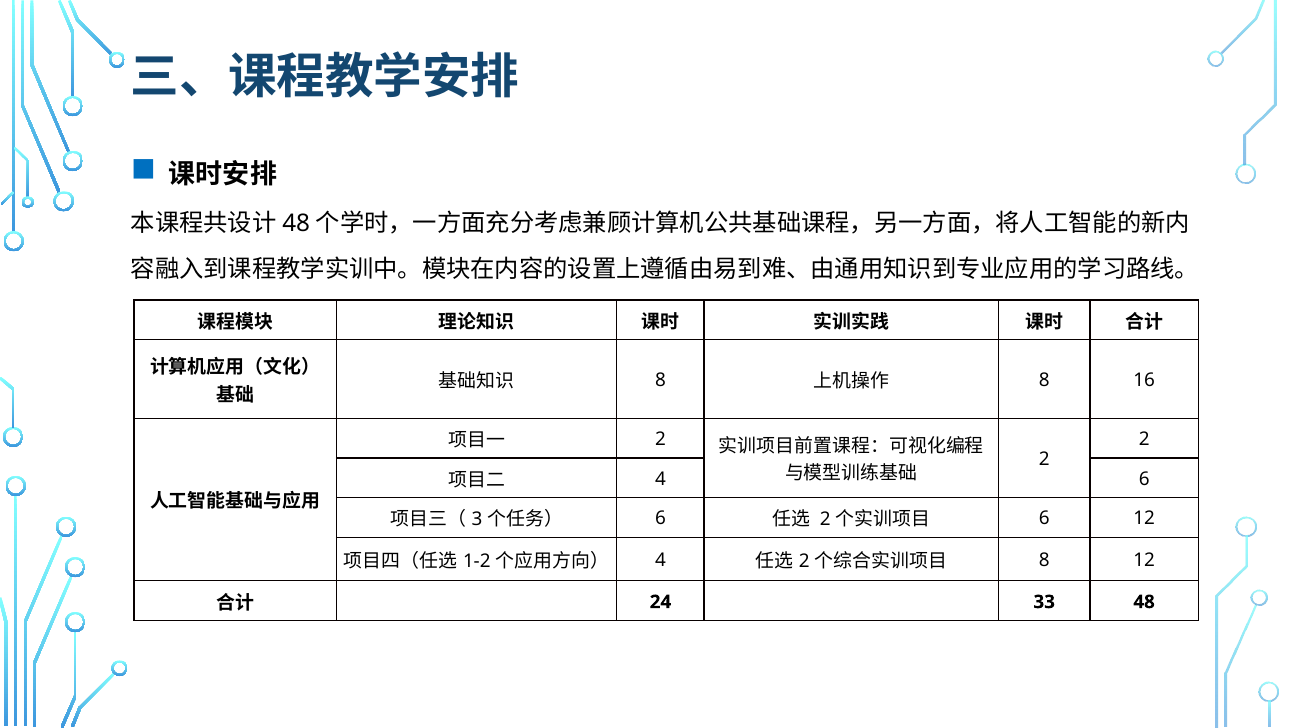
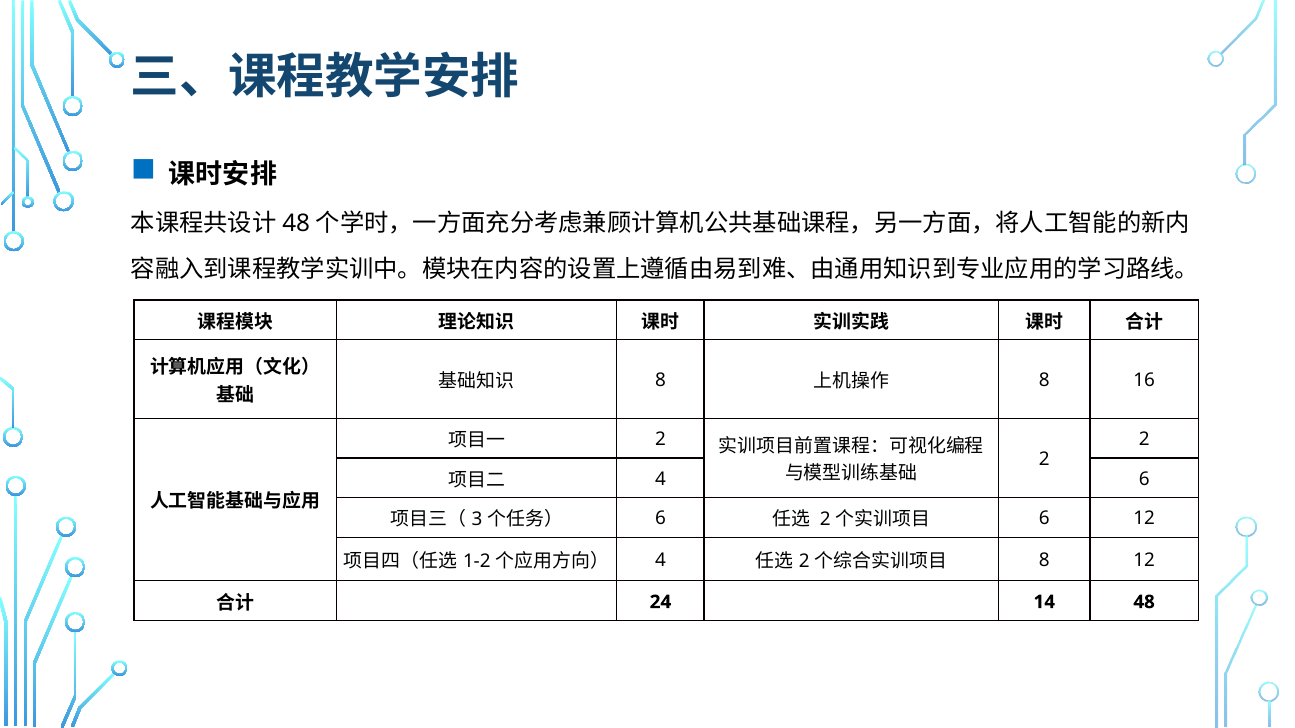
33: 33 -> 14
